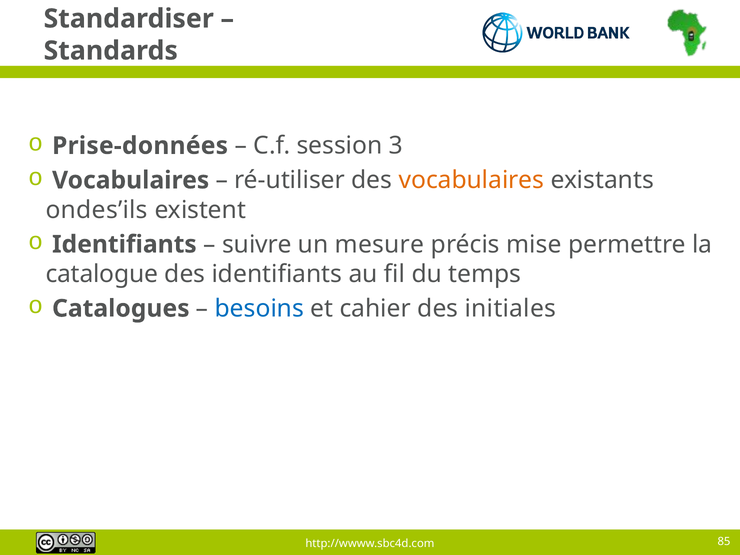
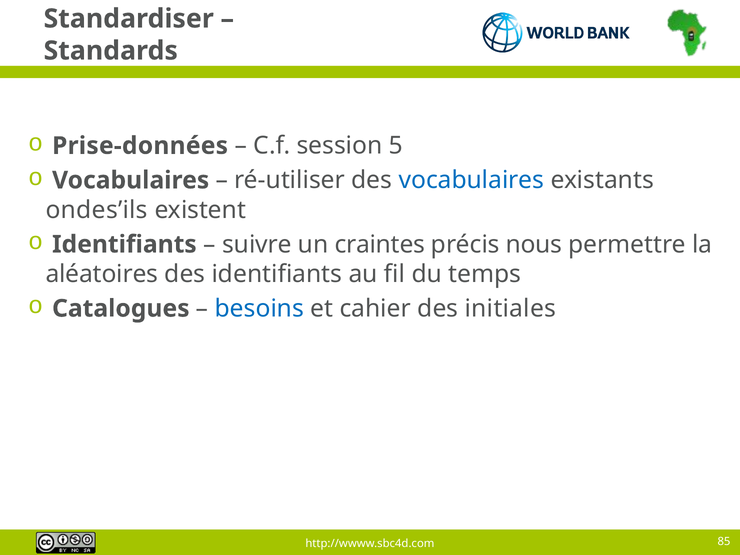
3: 3 -> 5
vocabulaires at (471, 180) colour: orange -> blue
mesure: mesure -> craintes
mise: mise -> nous
catalogue: catalogue -> aléatoires
